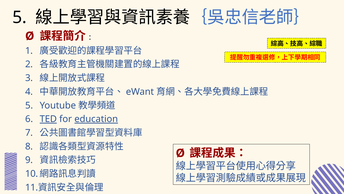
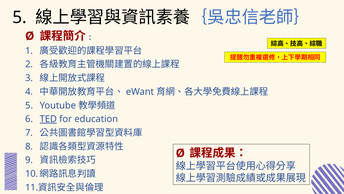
education underline: present -> none
